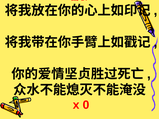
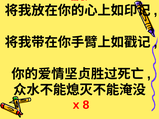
0: 0 -> 8
